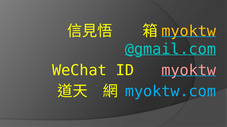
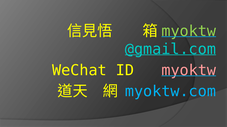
myoktw at (189, 31) colour: yellow -> light green
